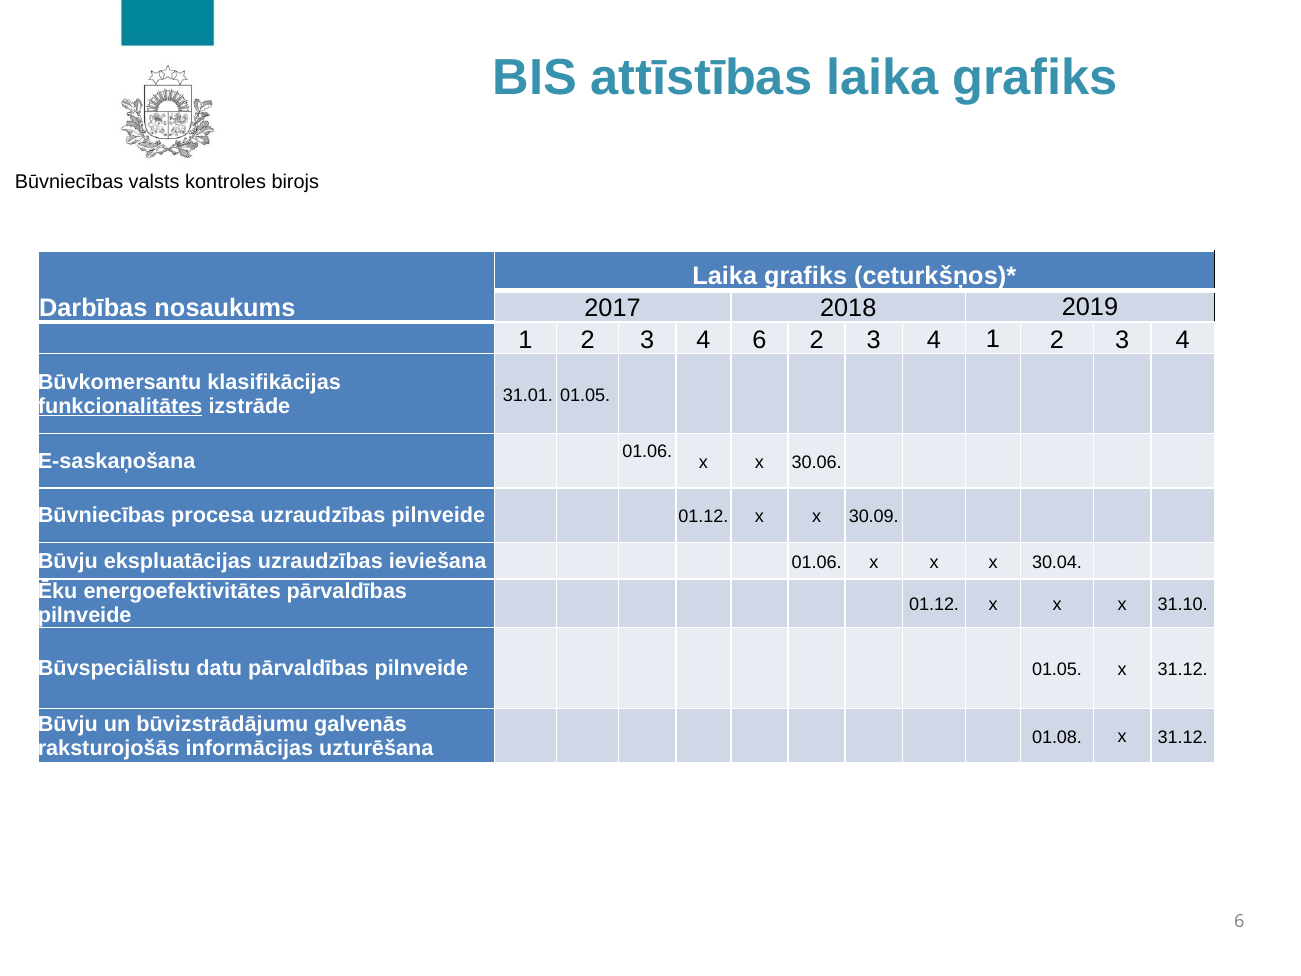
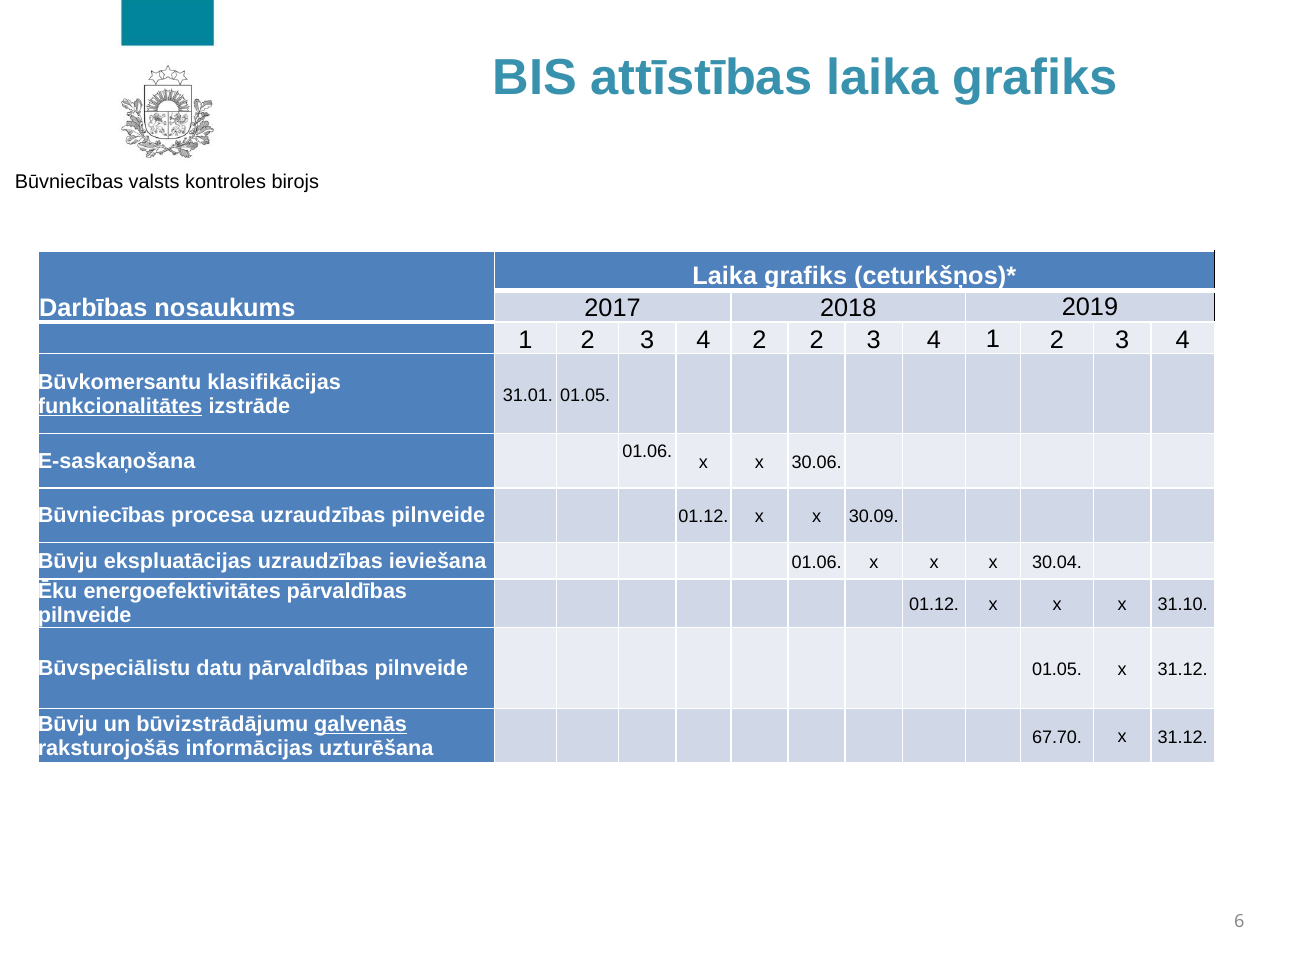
4 6: 6 -> 2
galvenās underline: none -> present
01.08: 01.08 -> 67.70
